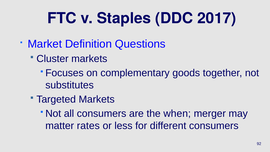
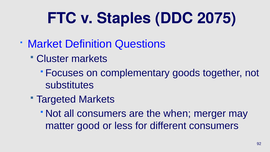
2017: 2017 -> 2075
rates: rates -> good
